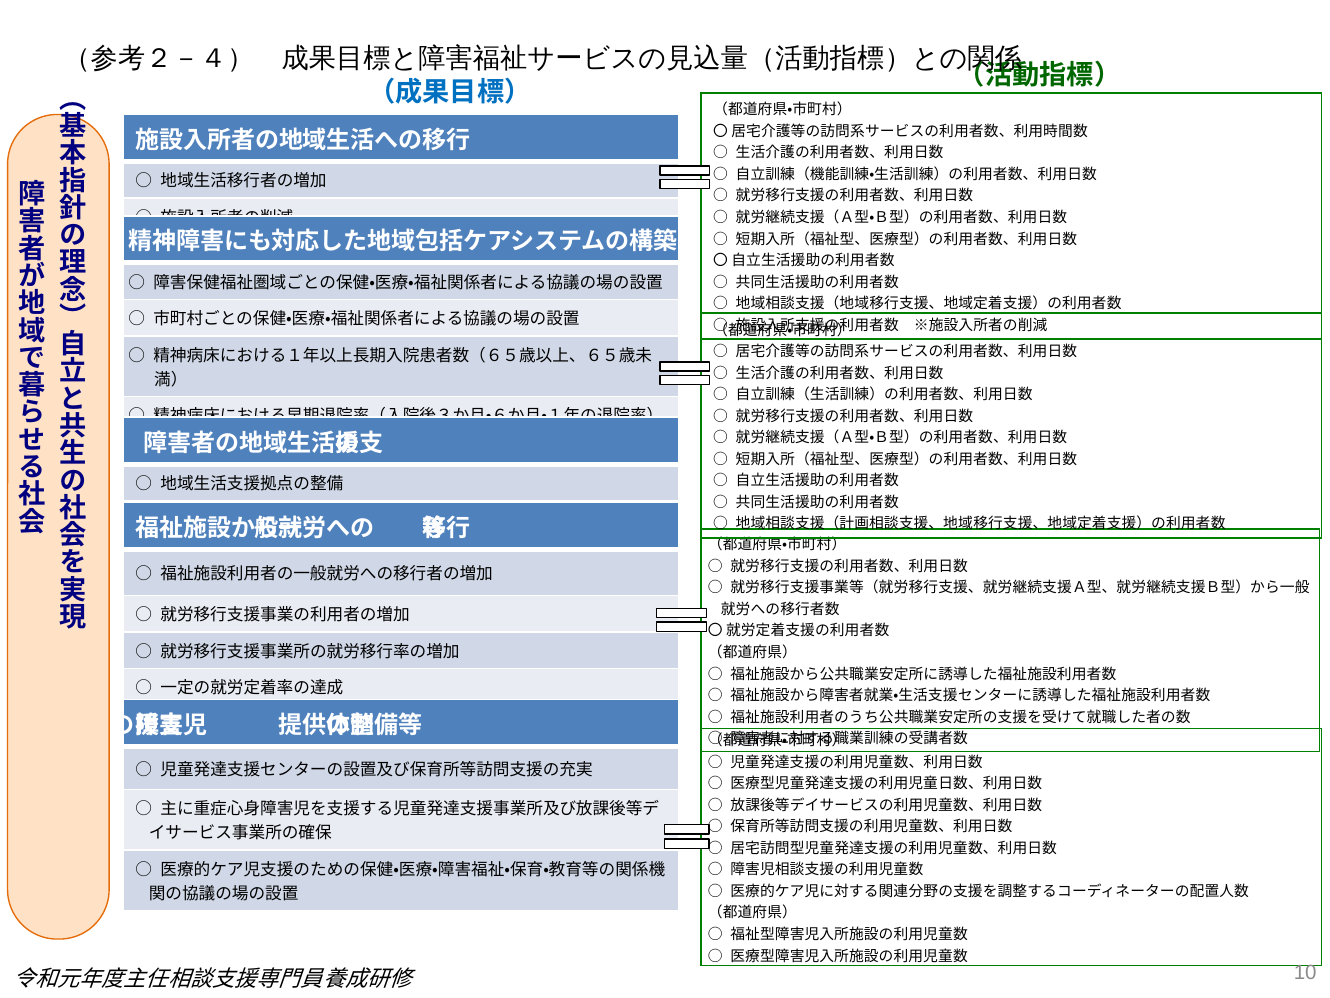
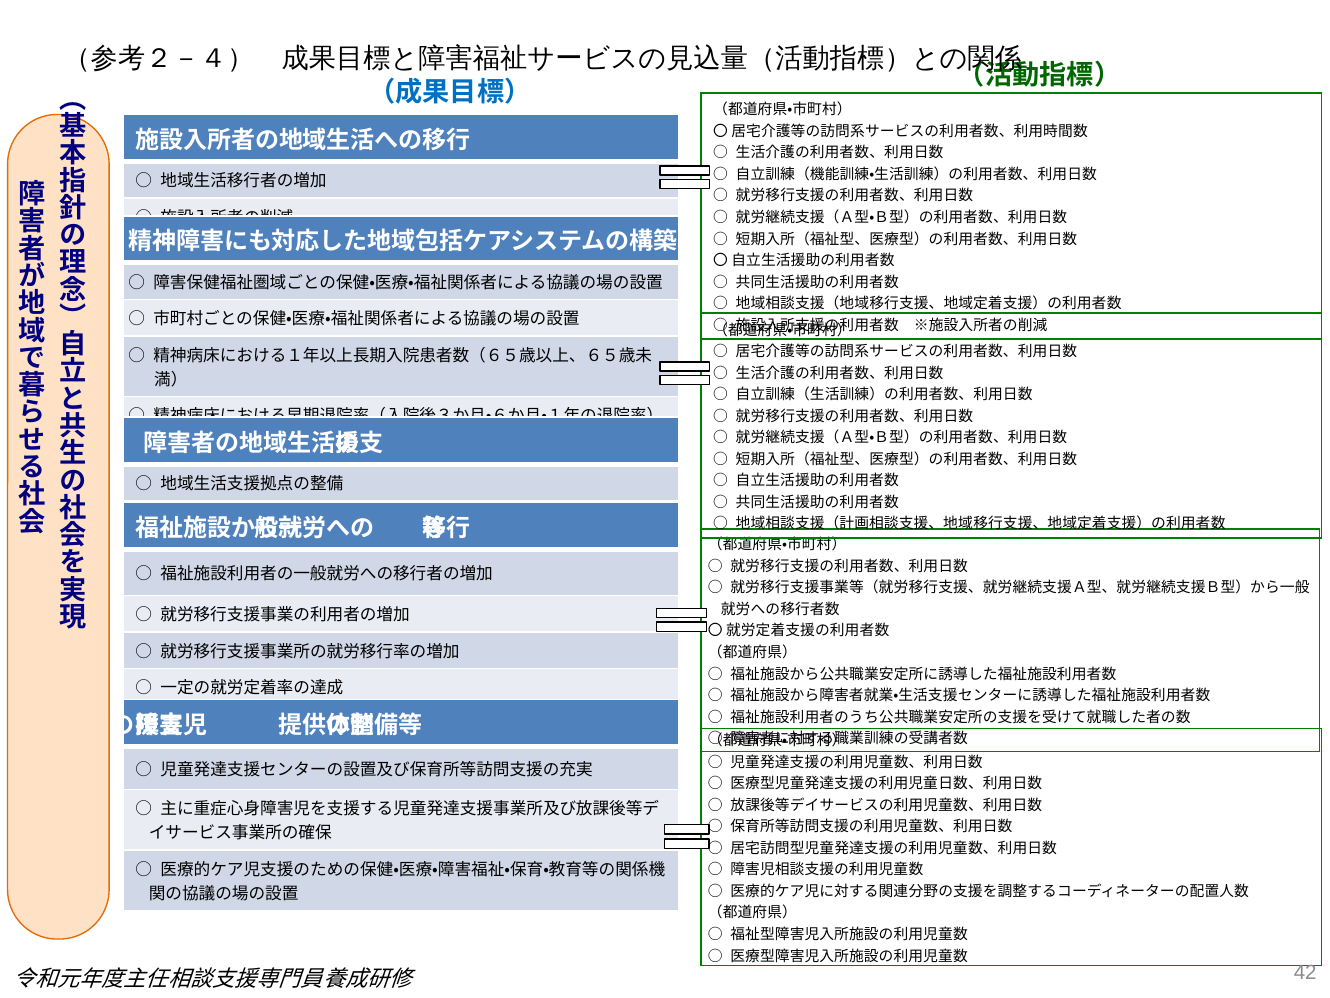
10: 10 -> 42
